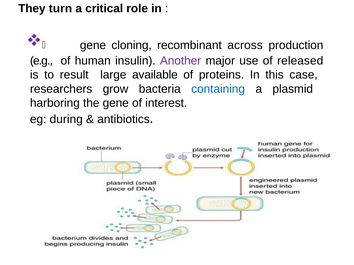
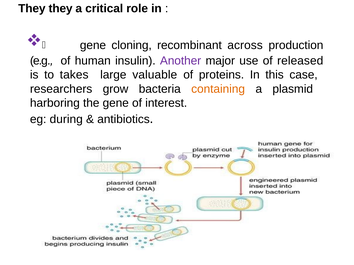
They turn: turn -> they
result: result -> takes
available: available -> valuable
containing colour: blue -> orange
